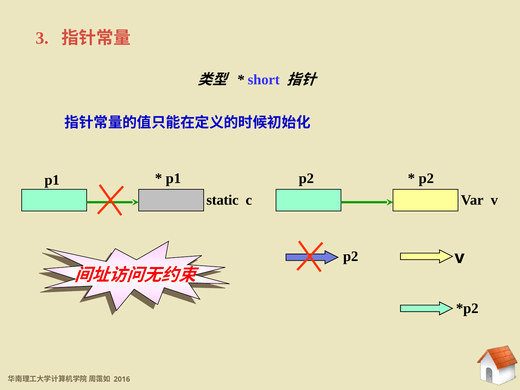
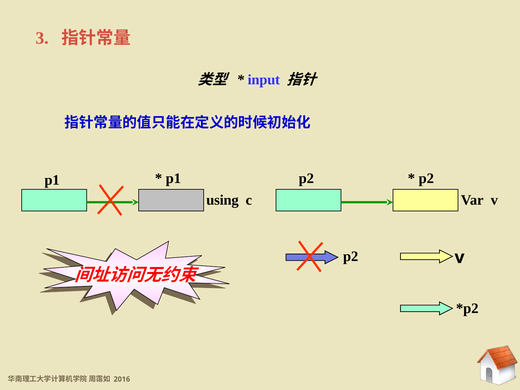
short: short -> input
static: static -> using
